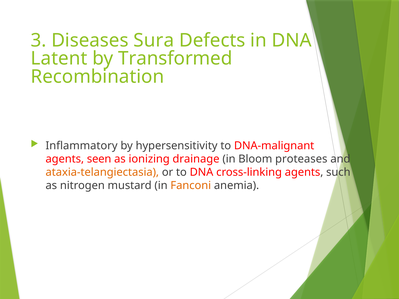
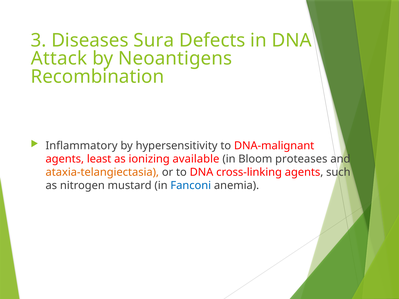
Latent: Latent -> Attack
Transformed: Transformed -> Neoantigens
seen: seen -> least
drainage: drainage -> available
Fanconi colour: orange -> blue
